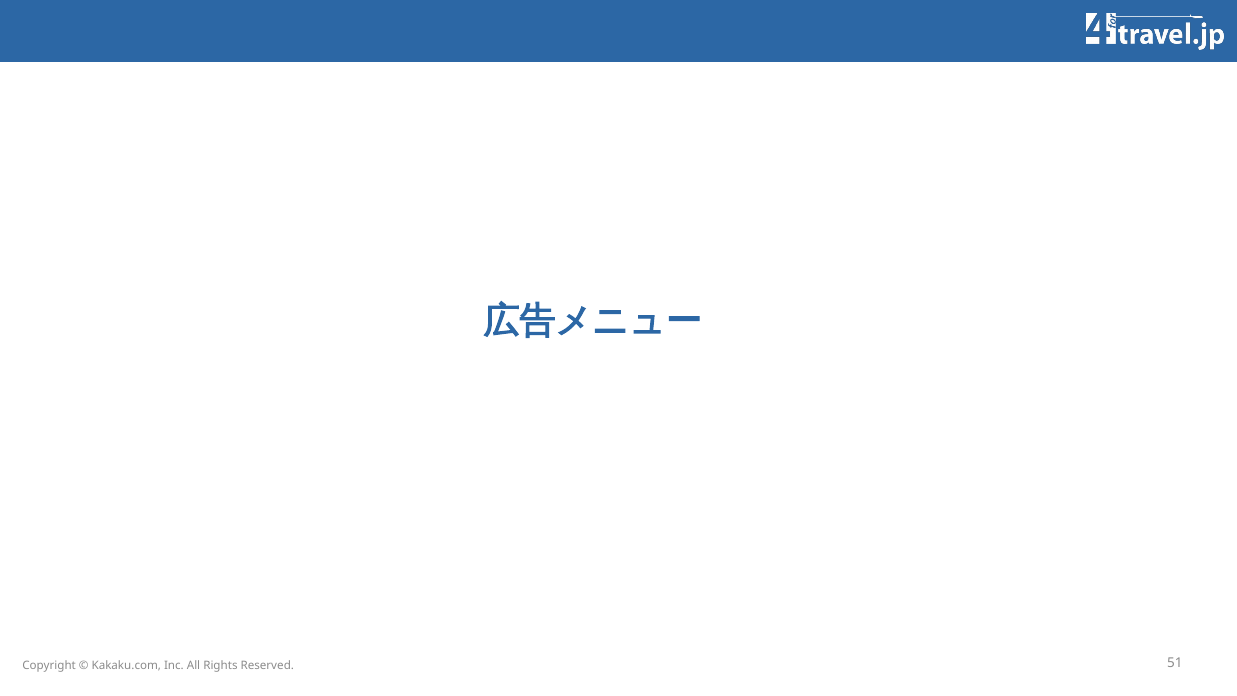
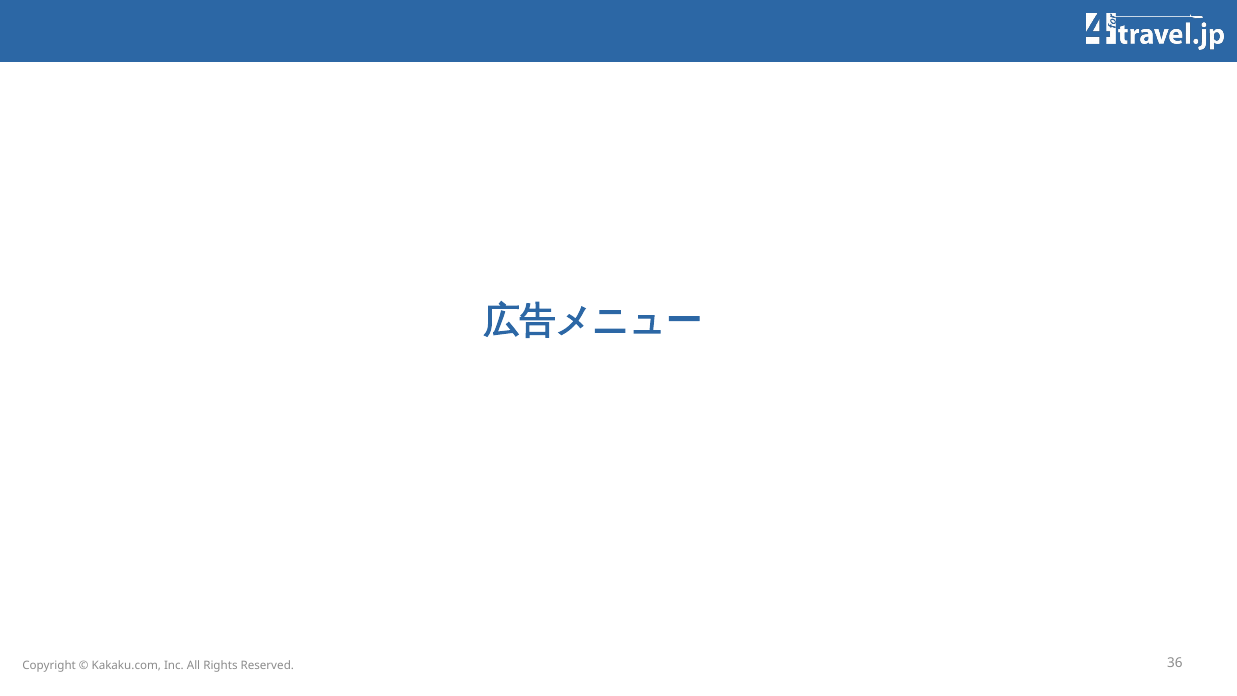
51: 51 -> 36
